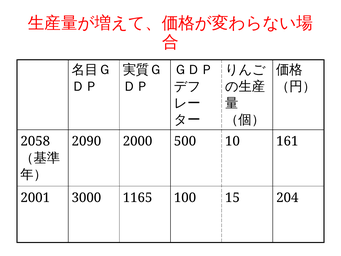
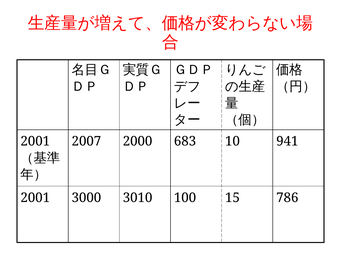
2058 at (35, 141): 2058 -> 2001
2090: 2090 -> 2007
500: 500 -> 683
161: 161 -> 941
1165: 1165 -> 3010
204: 204 -> 786
